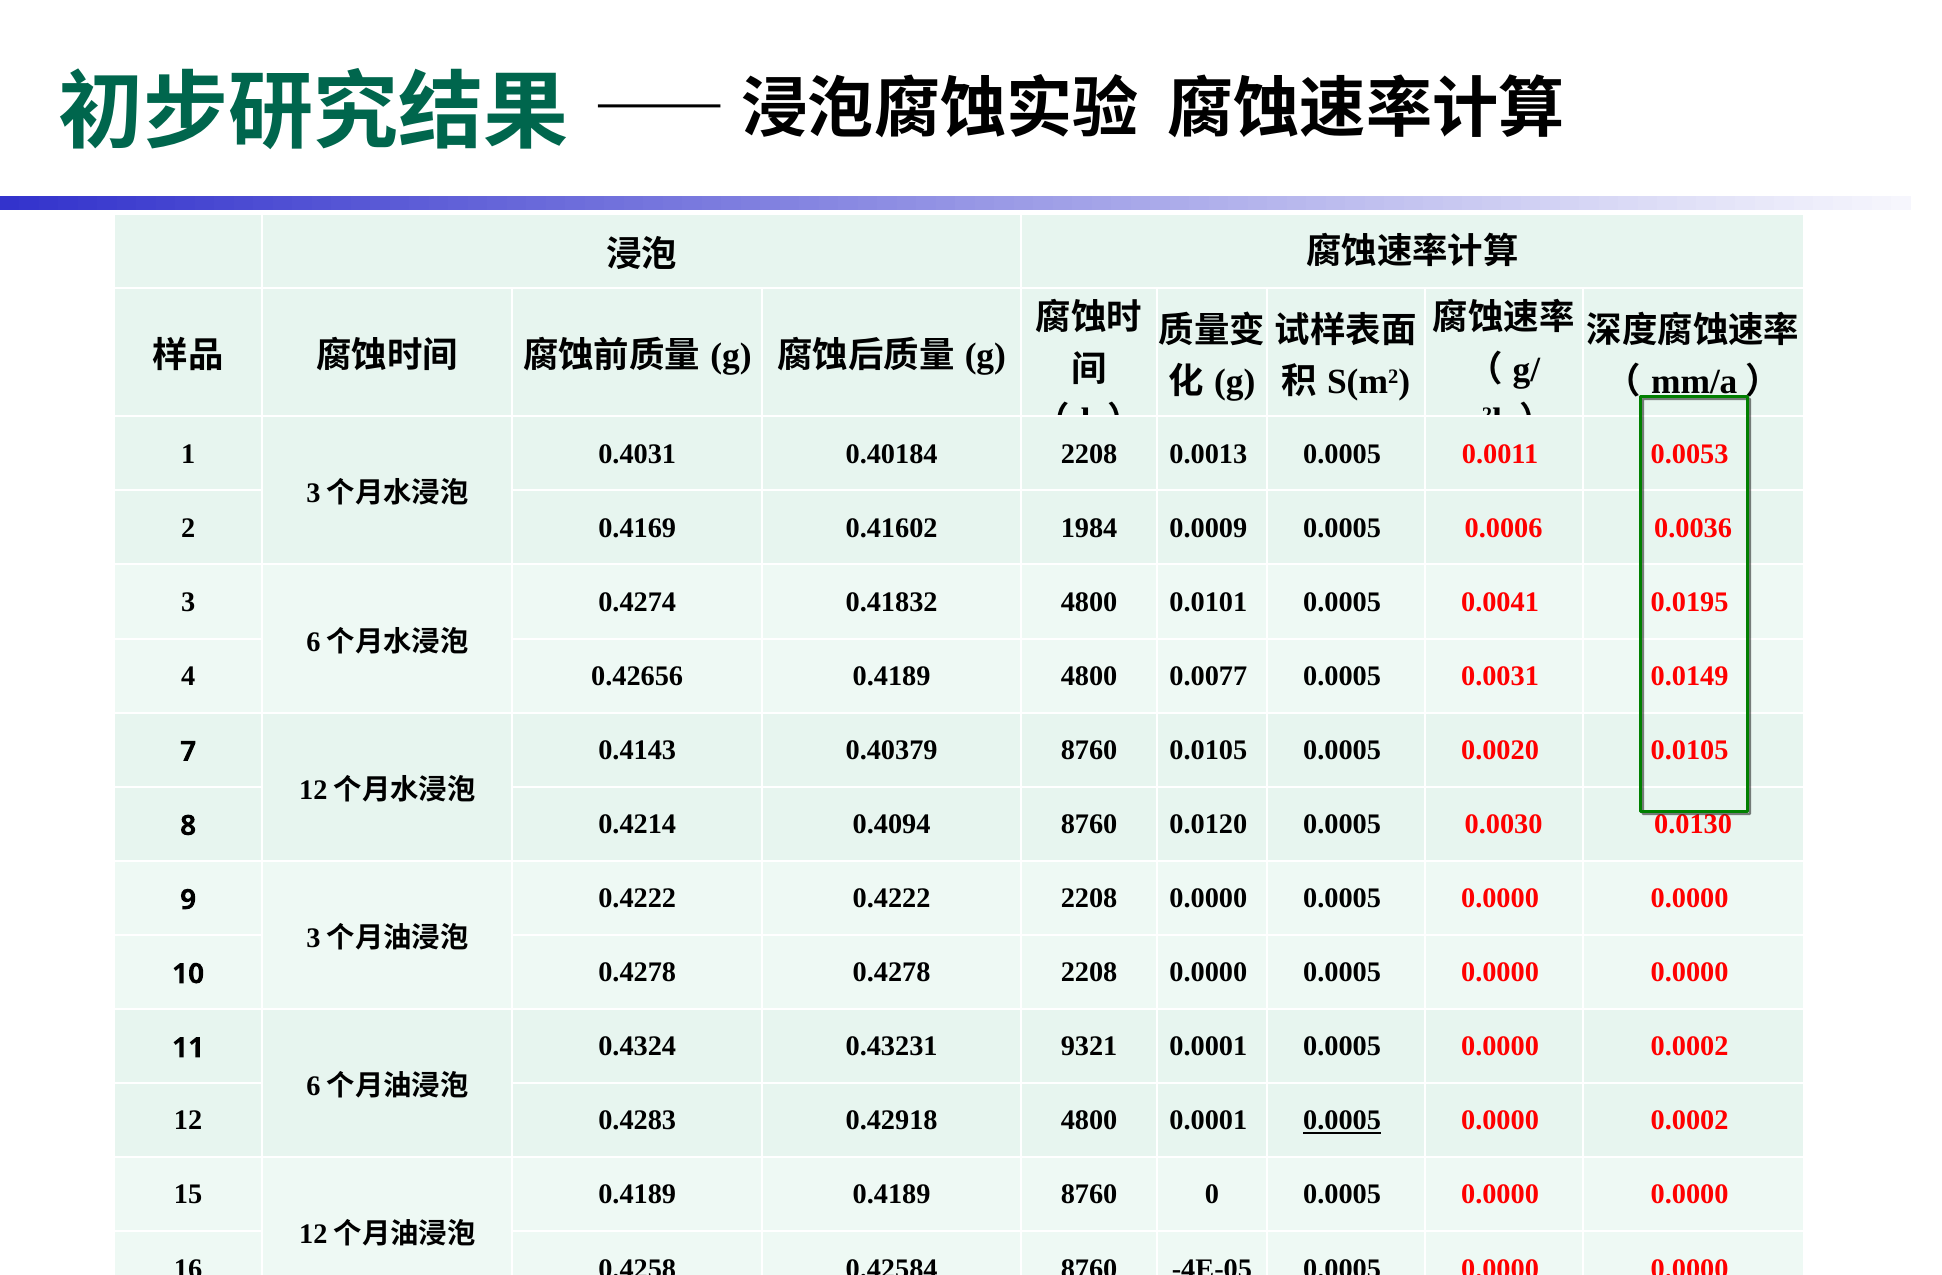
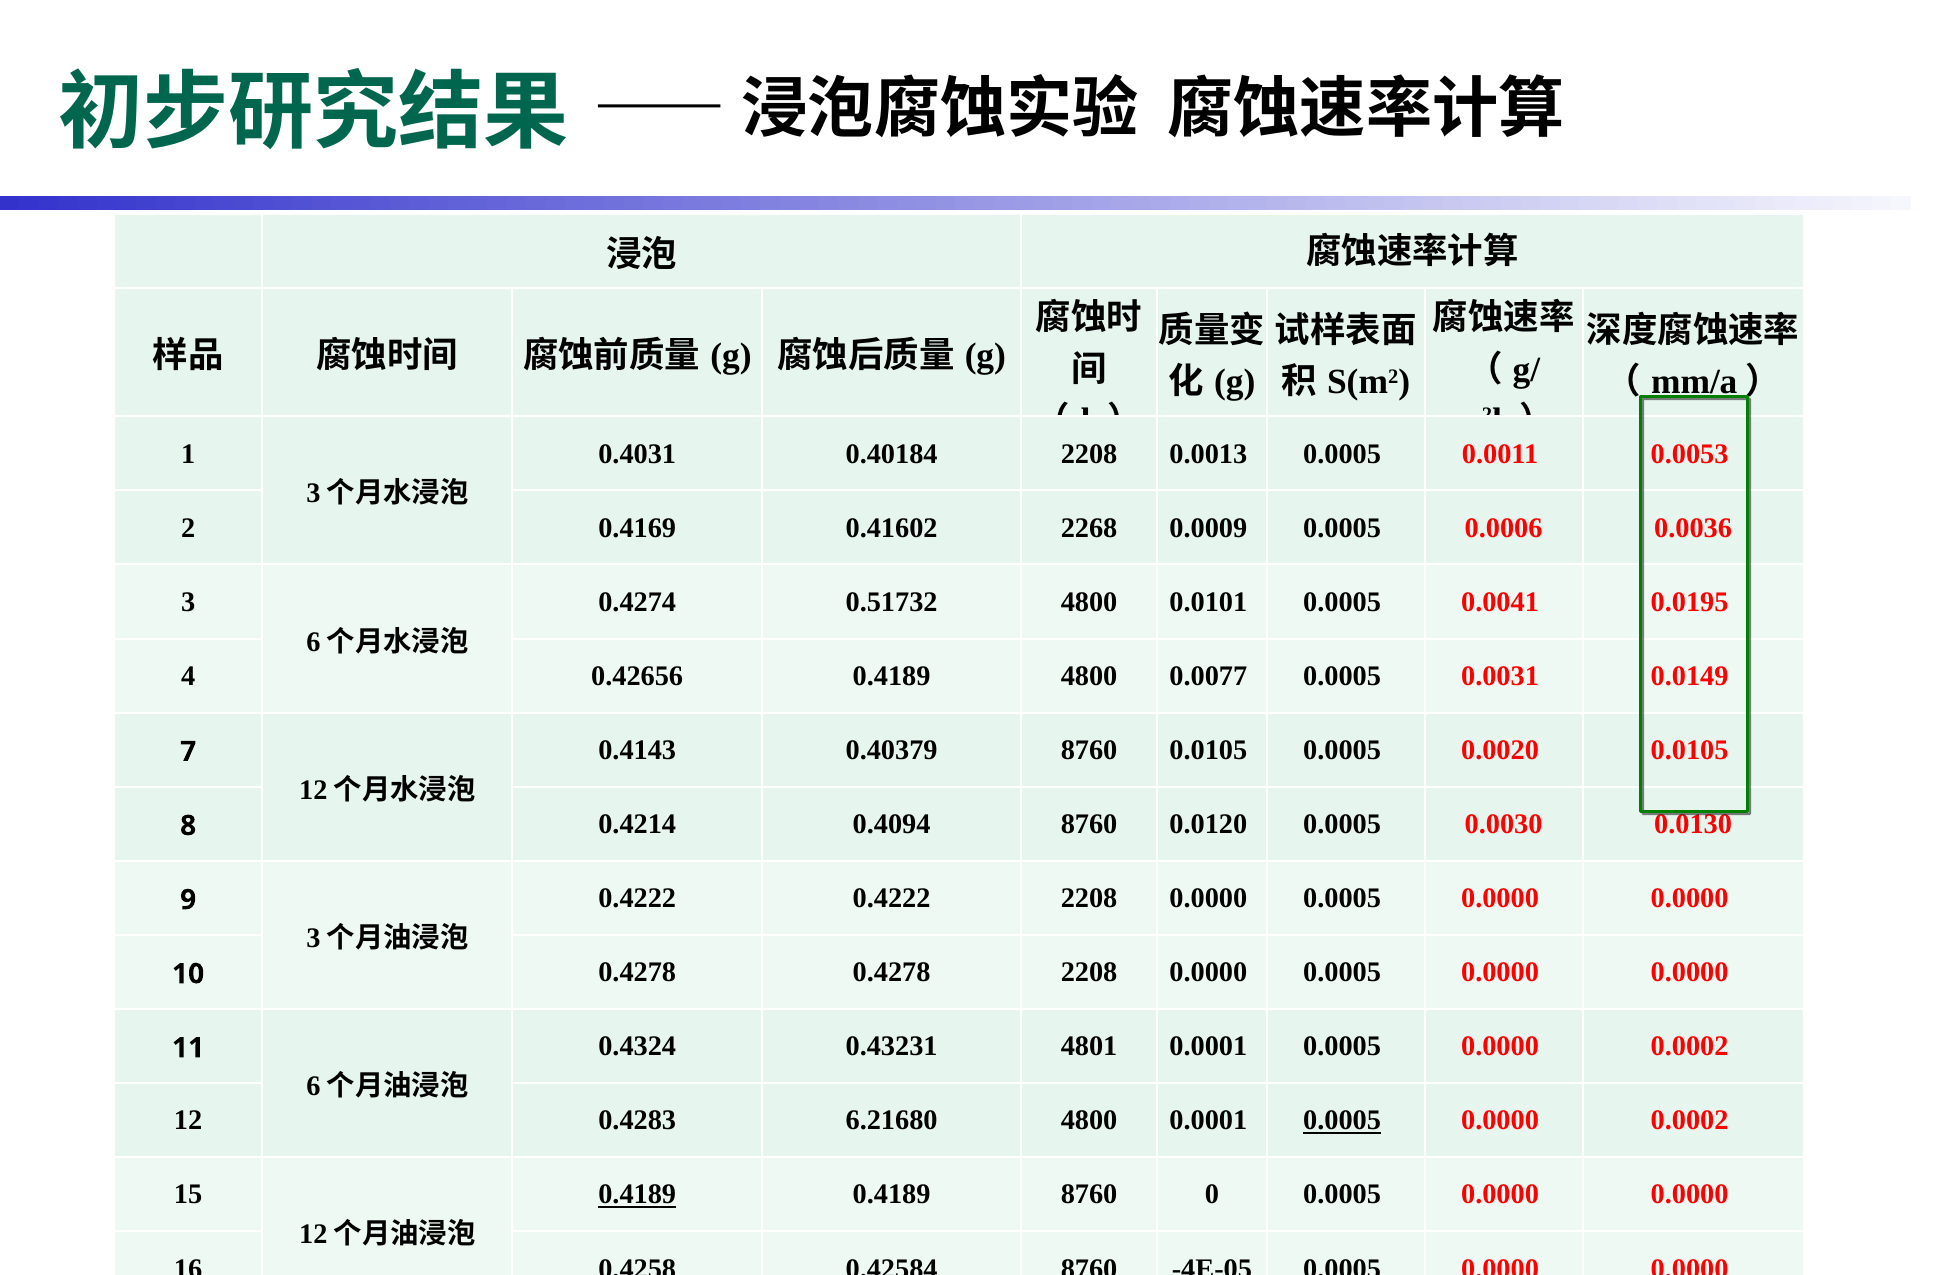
1984: 1984 -> 2268
0.41832: 0.41832 -> 0.51732
9321: 9321 -> 4801
0.42918: 0.42918 -> 6.21680
0.4189 at (637, 1195) underline: none -> present
